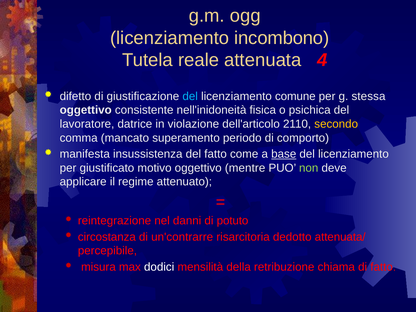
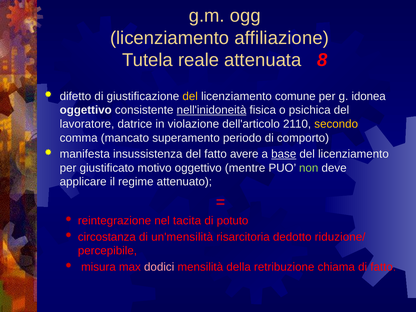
incombono: incombono -> affiliazione
4: 4 -> 8
del at (190, 96) colour: light blue -> yellow
stessa: stessa -> idonea
nell'inidoneità underline: none -> present
come: come -> avere
danni: danni -> tacita
un'contrarre: un'contrarre -> un'mensilità
attenuata/: attenuata/ -> riduzione/
dodici colour: white -> pink
